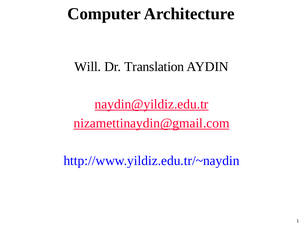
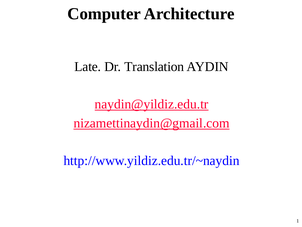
Will: Will -> Late
